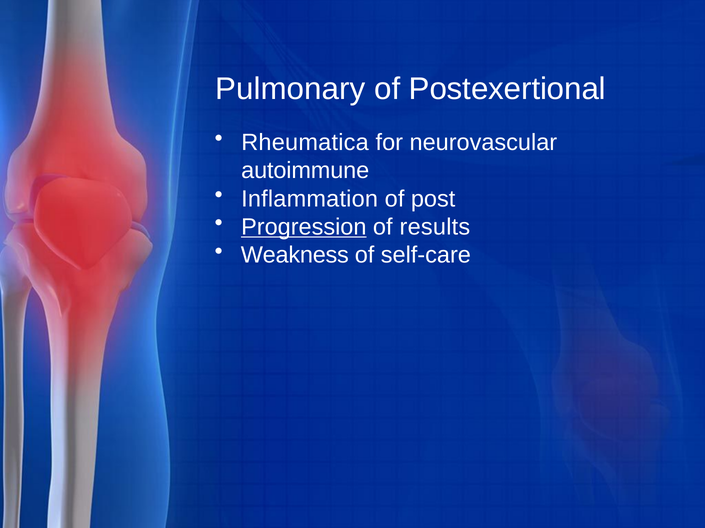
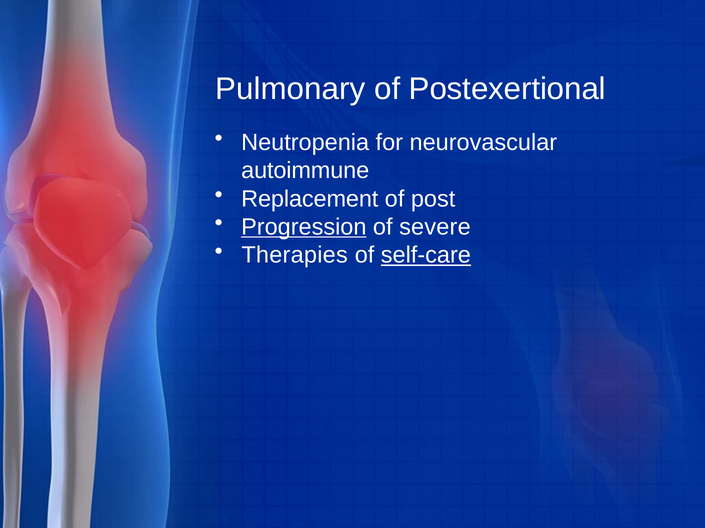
Rheumatica: Rheumatica -> Neutropenia
Inflammation: Inflammation -> Replacement
results: results -> severe
Weakness: Weakness -> Therapies
self-care underline: none -> present
